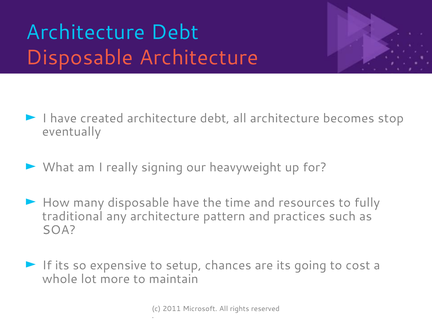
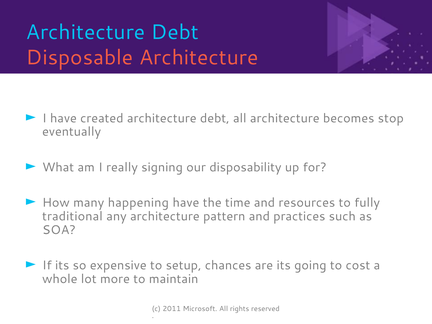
heavyweight: heavyweight -> disposability
many disposable: disposable -> happening
